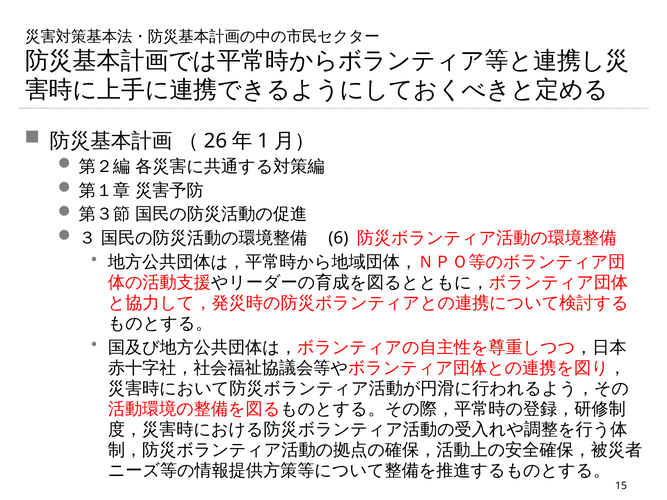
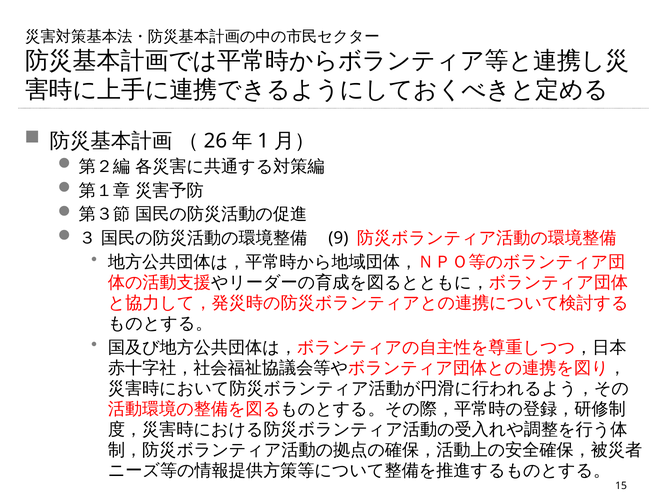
6: 6 -> 9
